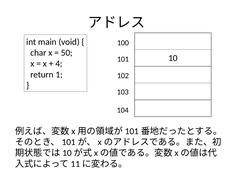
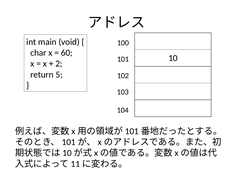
50: 50 -> 60
4: 4 -> 2
1: 1 -> 5
